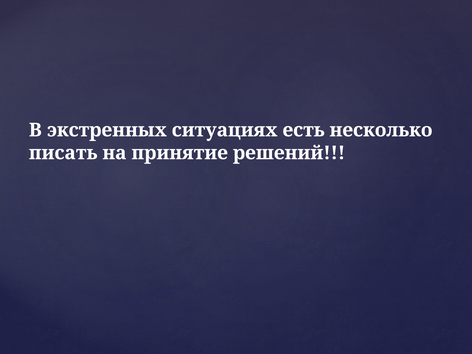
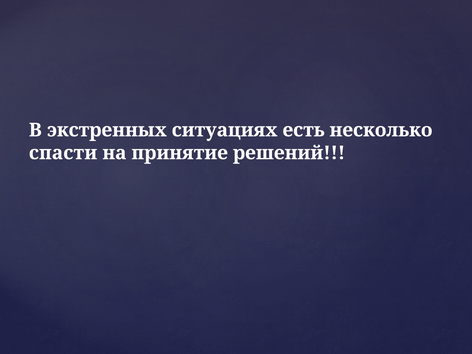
писать: писать -> спасти
